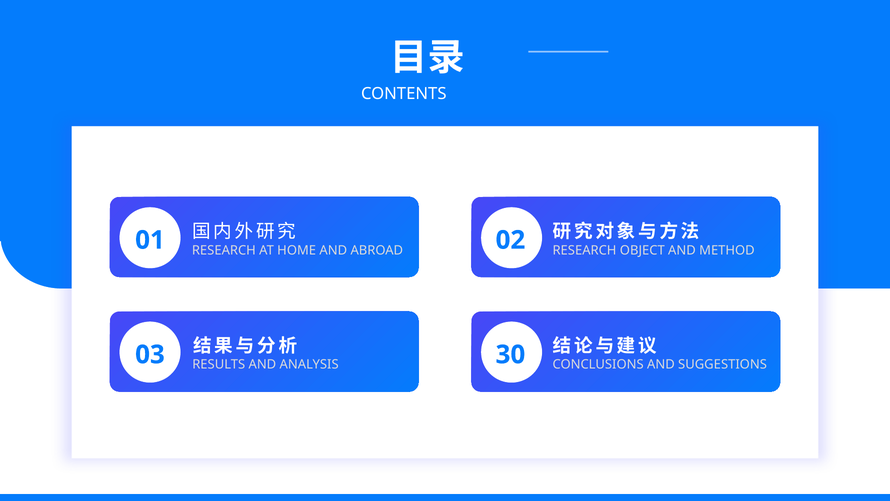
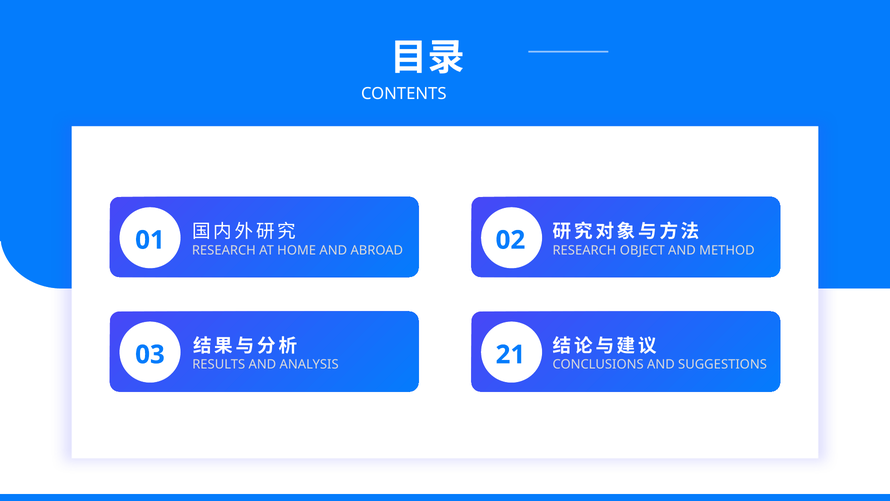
30: 30 -> 21
